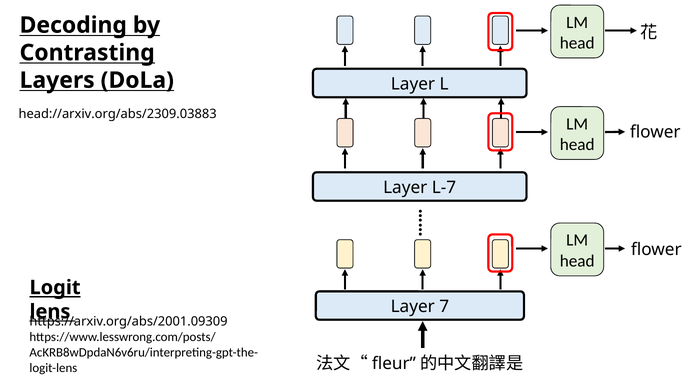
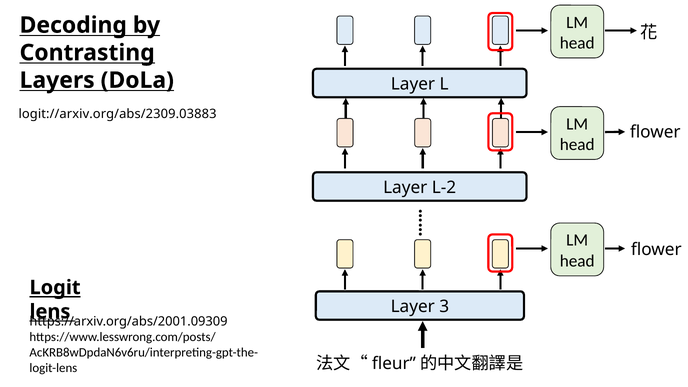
head://arxiv.org/abs/2309.03883: head://arxiv.org/abs/2309.03883 -> logit://arxiv.org/abs/2309.03883
L-7: L-7 -> L-2
7: 7 -> 3
